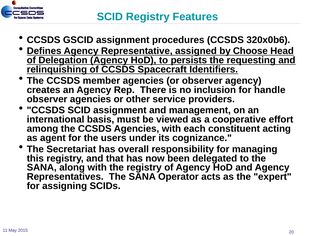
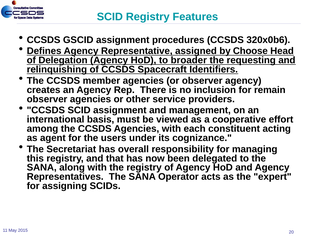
persists: persists -> broader
handle: handle -> remain
